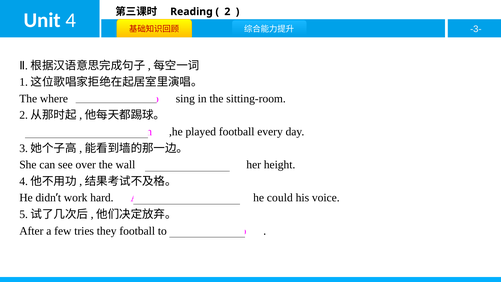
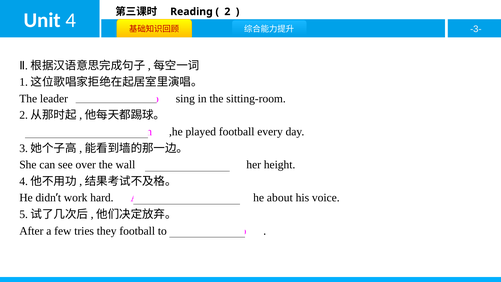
where: where -> leader
could: could -> about
